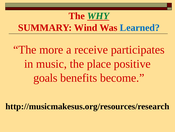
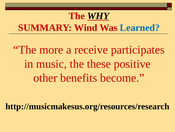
WHY colour: green -> black
place: place -> these
goals: goals -> other
